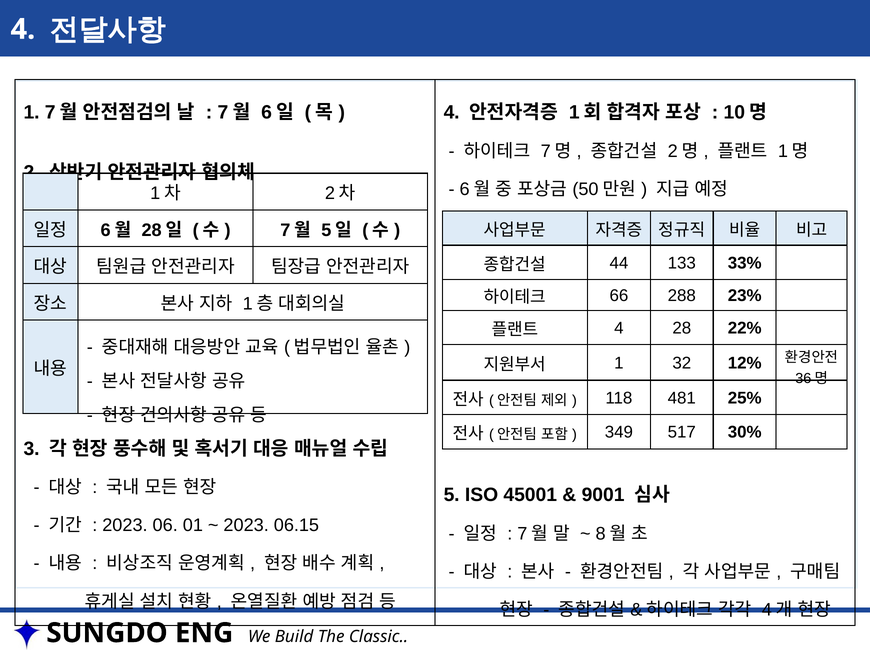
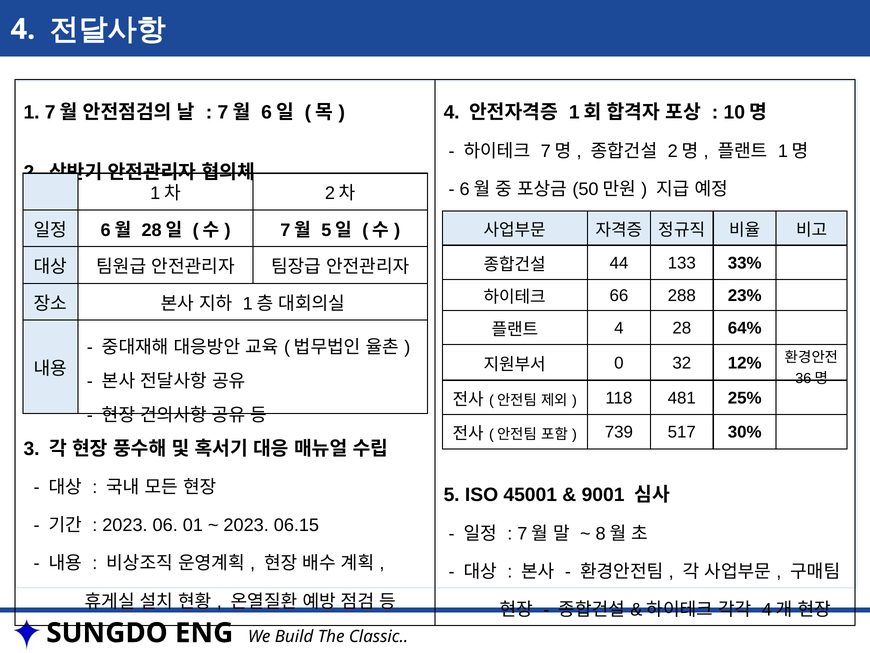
22%: 22% -> 64%
1 at (619, 363): 1 -> 0
349: 349 -> 739
